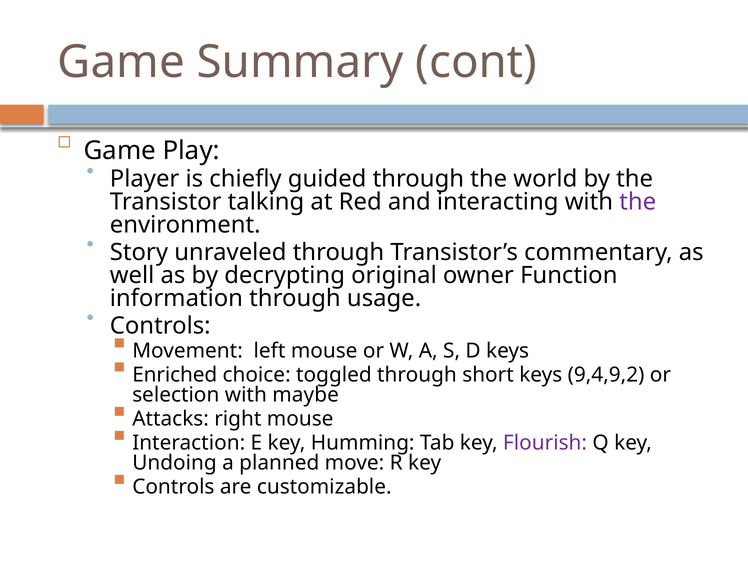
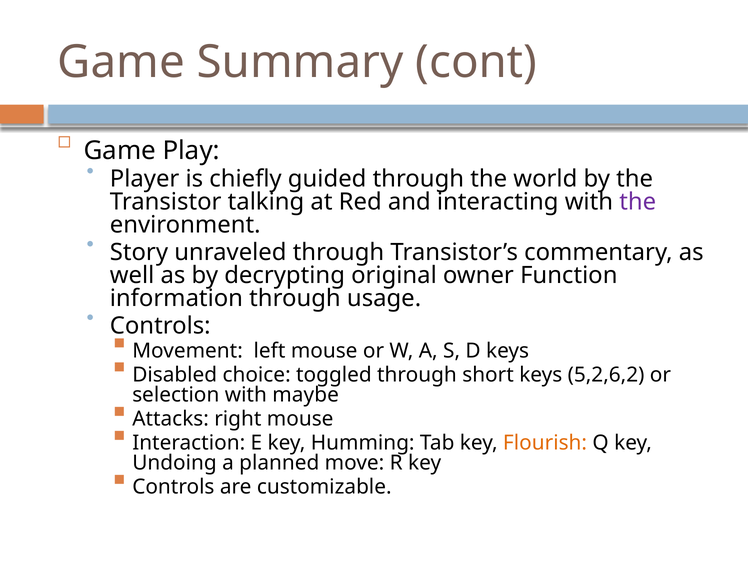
Enriched: Enriched -> Disabled
9,4,9,2: 9,4,9,2 -> 5,2,6,2
Flourish colour: purple -> orange
